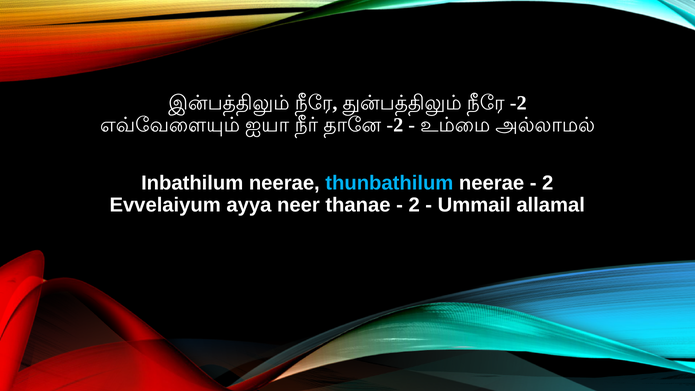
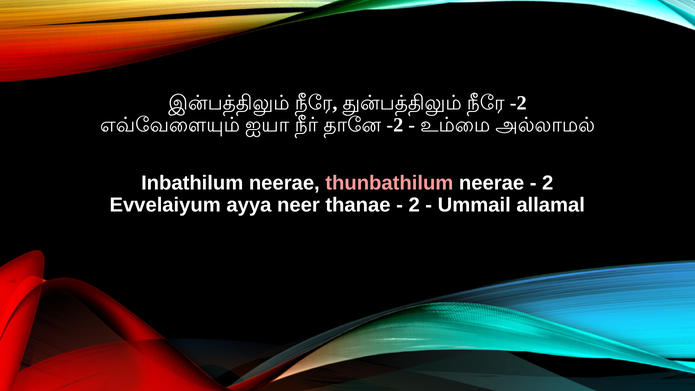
thunbathilum colour: light blue -> pink
